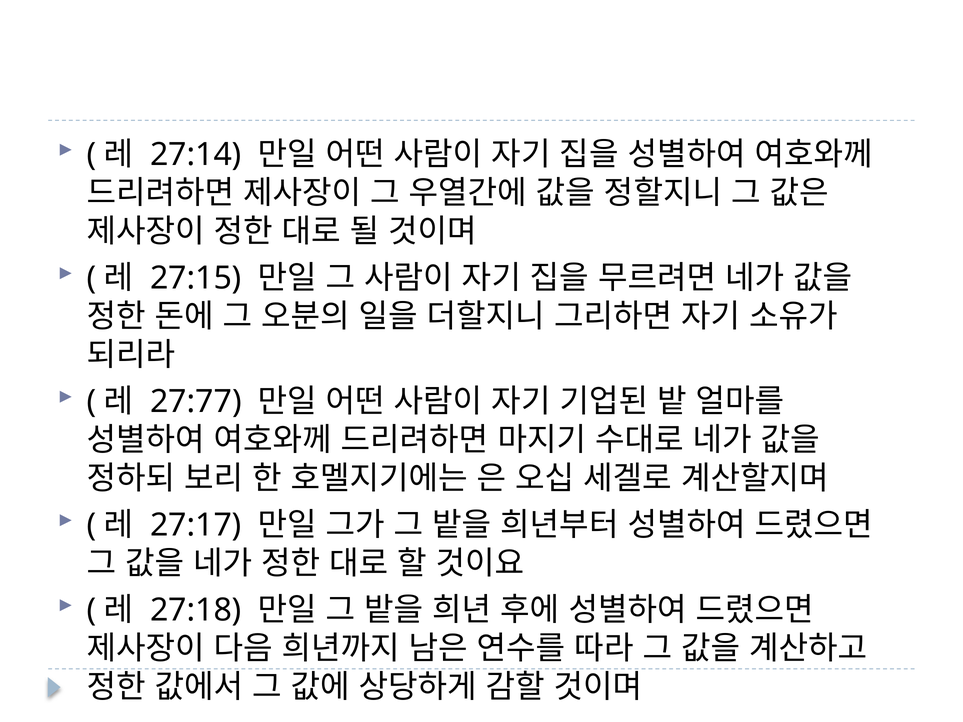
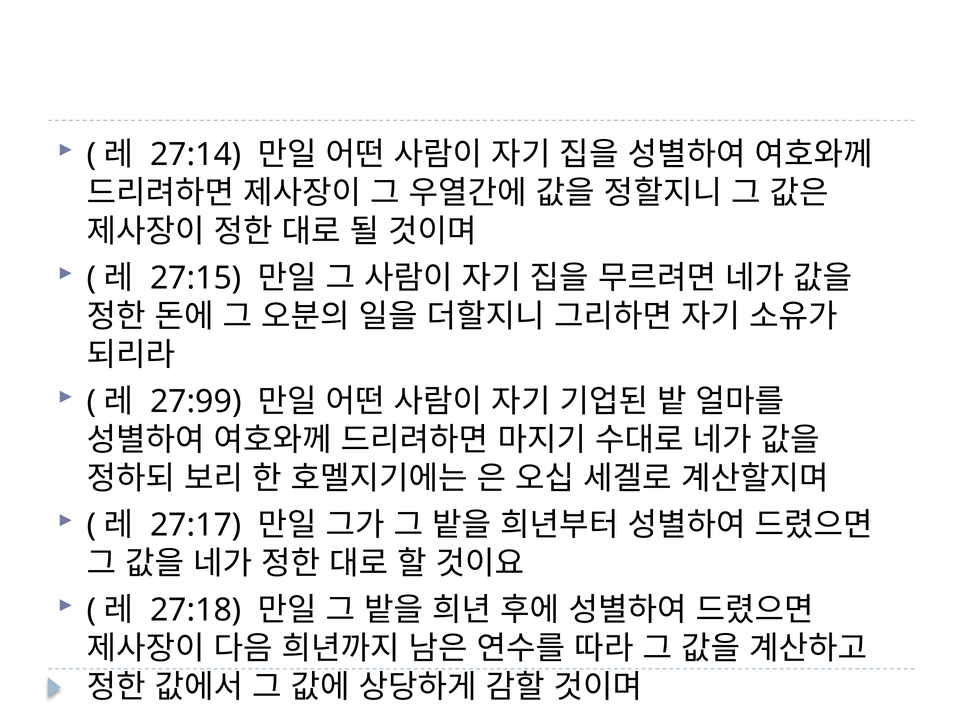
27:77: 27:77 -> 27:99
